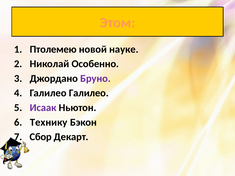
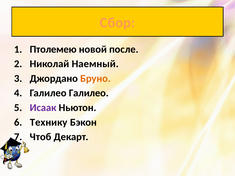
Этом: Этом -> Сбор
науке: науке -> после
Особенно: Особенно -> Наемный
Бруно colour: purple -> orange
Сбор: Сбор -> Чтоб
